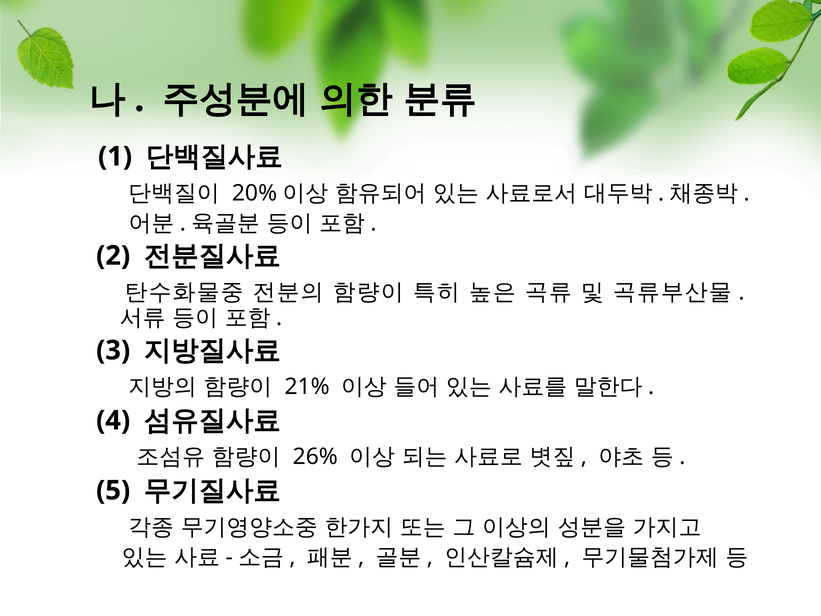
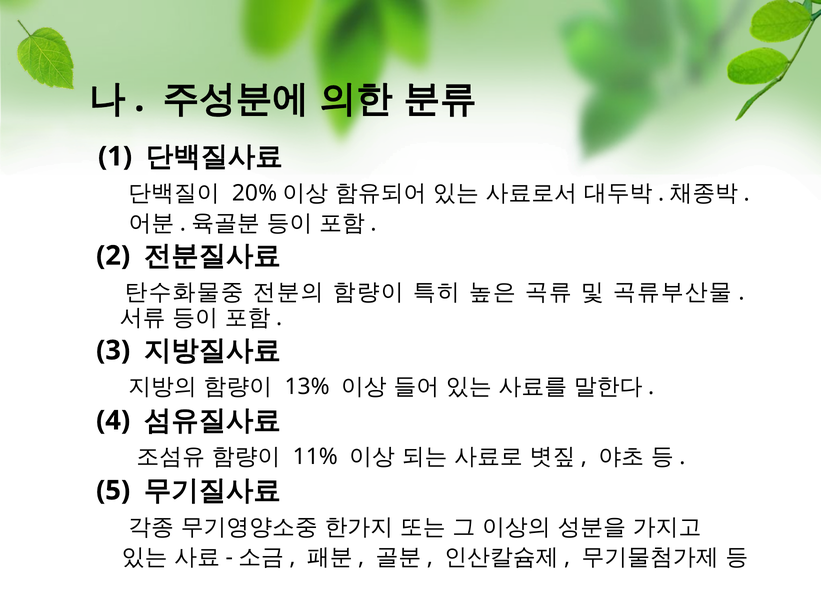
21%: 21% -> 13%
26%: 26% -> 11%
